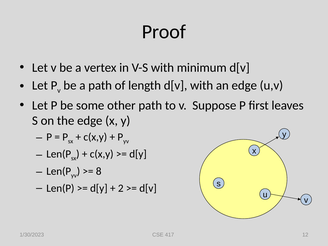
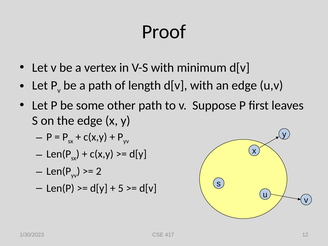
8: 8 -> 2
2: 2 -> 5
